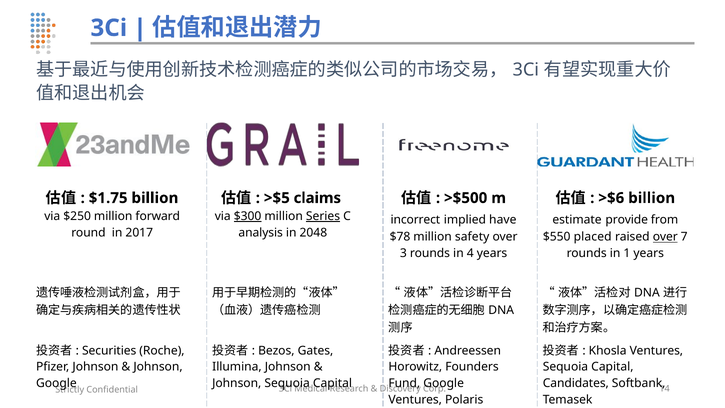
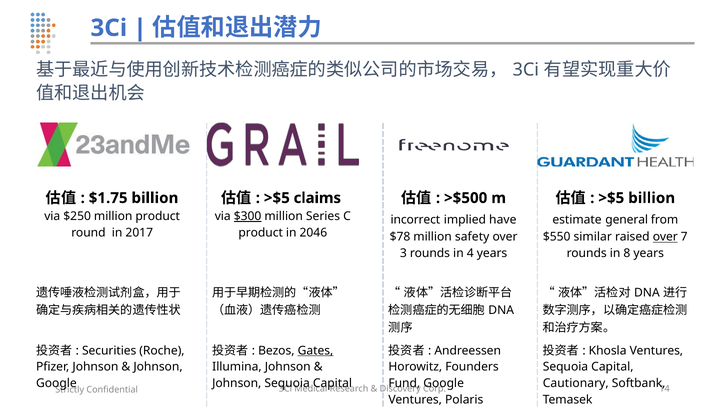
>$6 at (611, 198): >$6 -> >$5
million forward: forward -> product
Series underline: present -> none
provide: provide -> general
analysis at (261, 233): analysis -> product
2048: 2048 -> 2046
placed: placed -> similar
1: 1 -> 8
Gates underline: none -> present
Candidates: Candidates -> Cautionary
